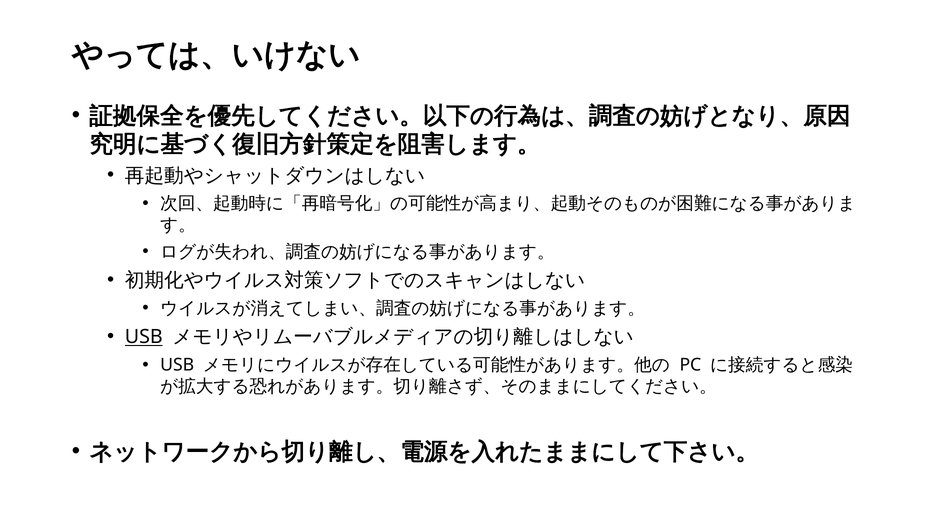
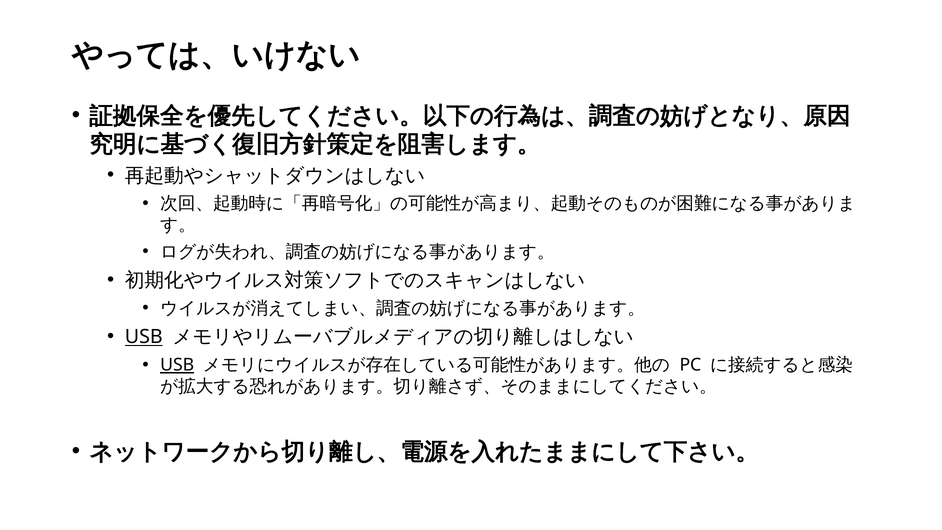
USB at (177, 365) underline: none -> present
